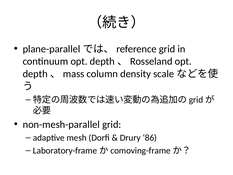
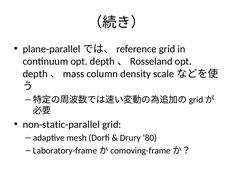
non-mesh-parallel: non-mesh-parallel -> non-static-parallel
86: 86 -> 80
